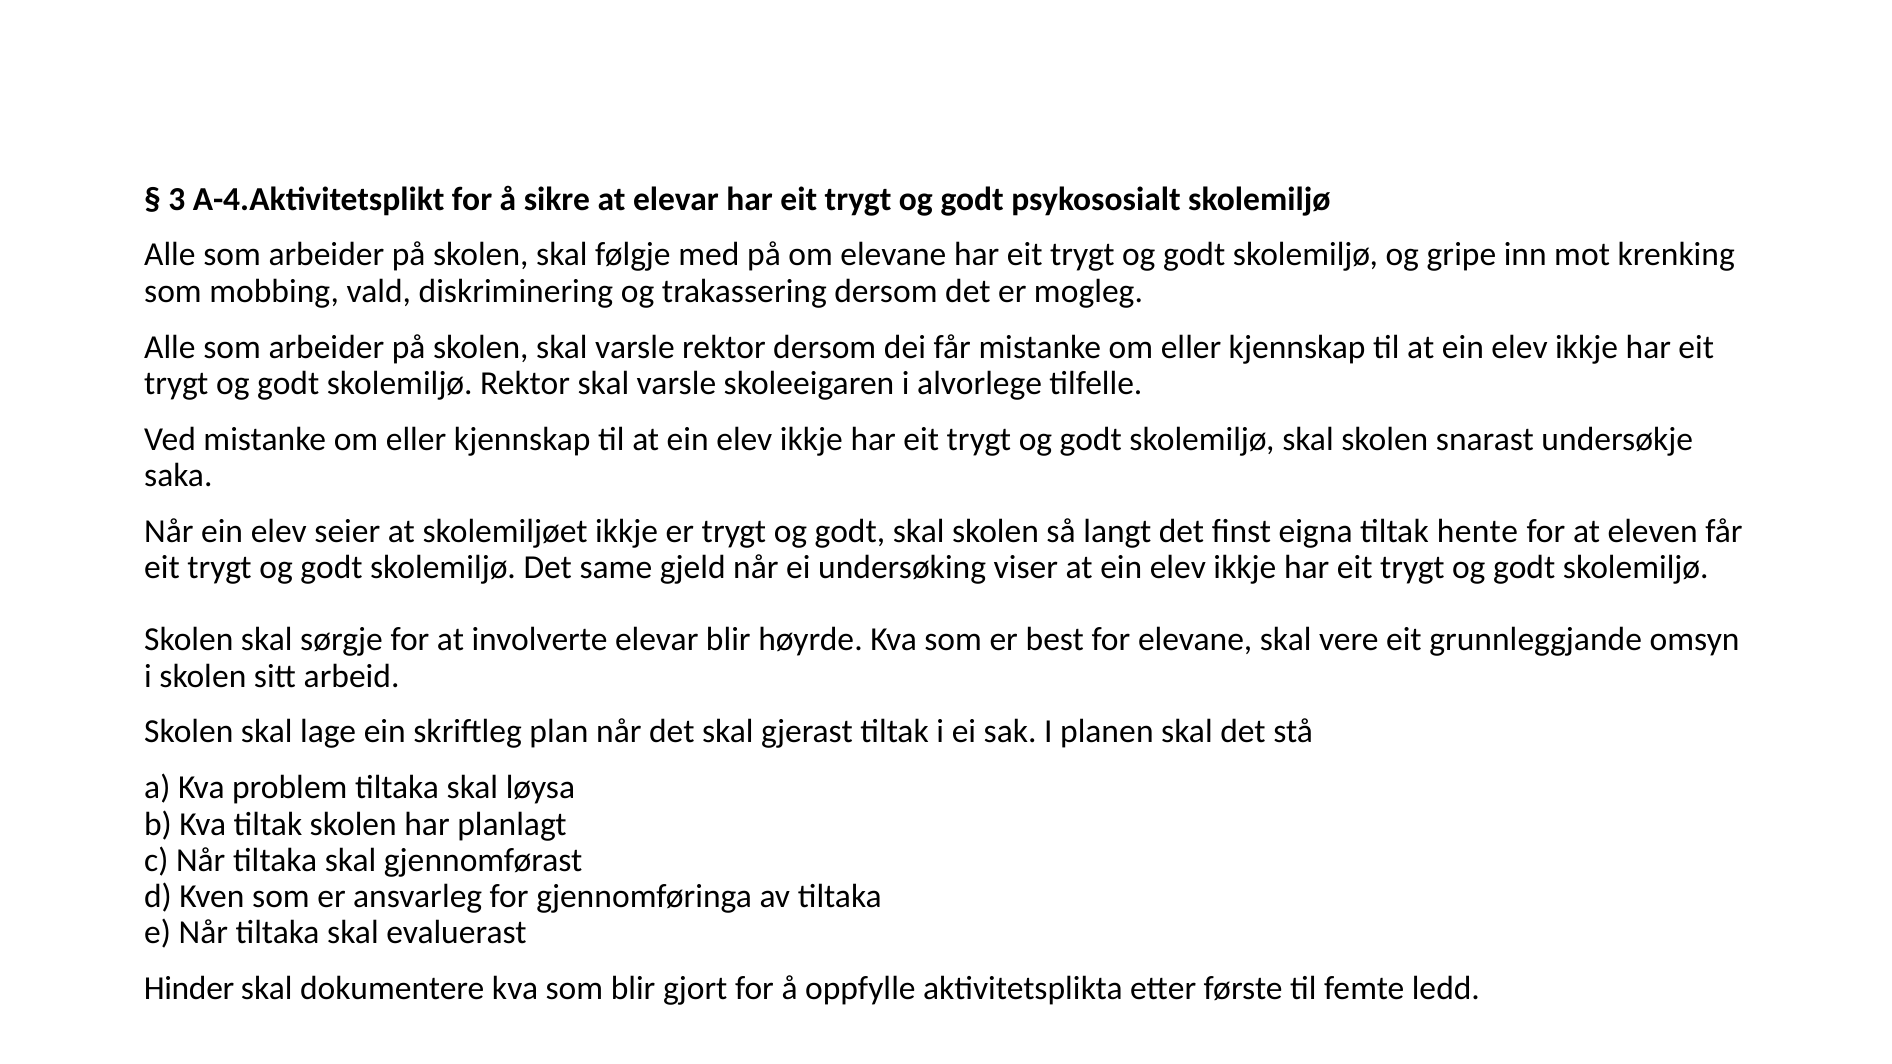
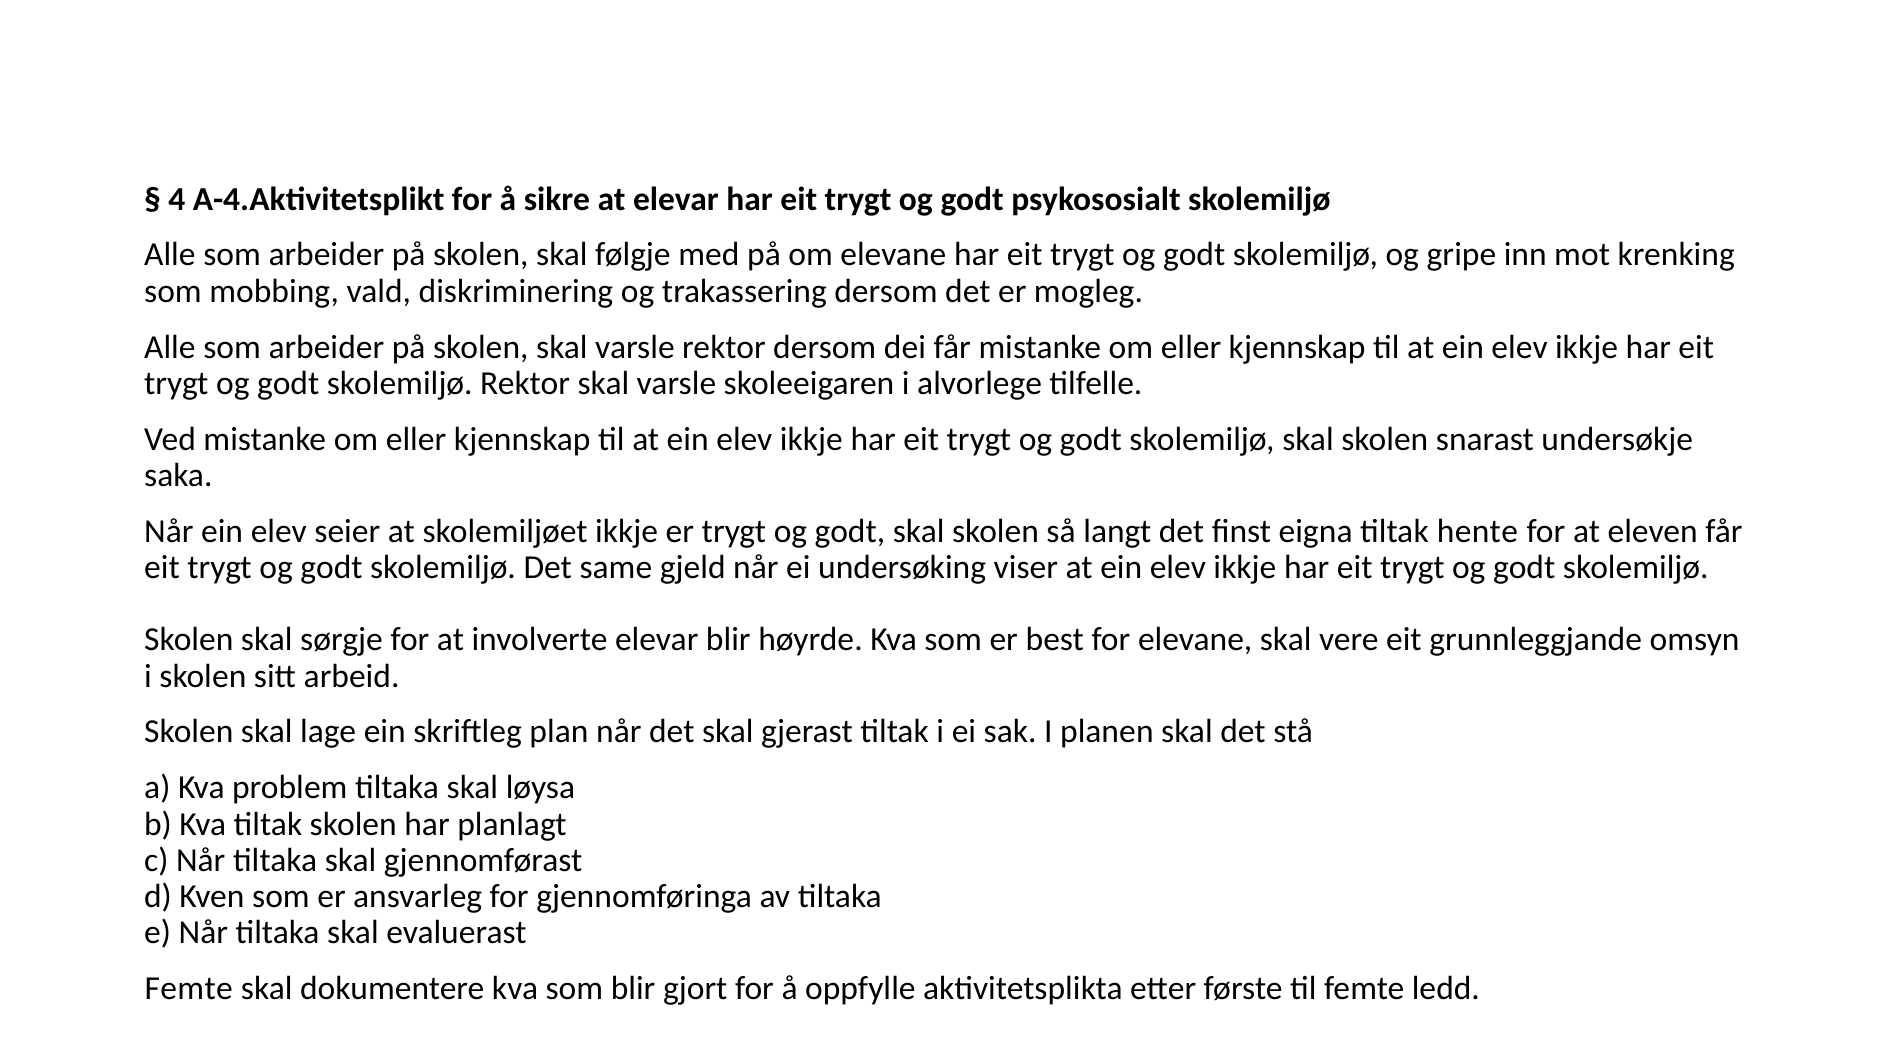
3: 3 -> 4
Hinder at (189, 989): Hinder -> Femte
